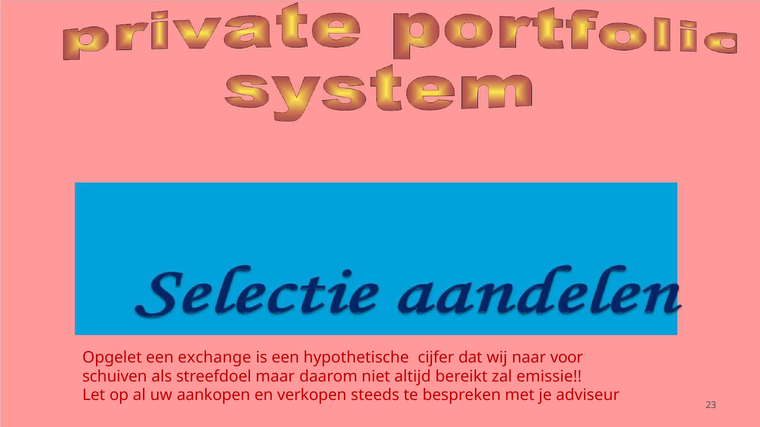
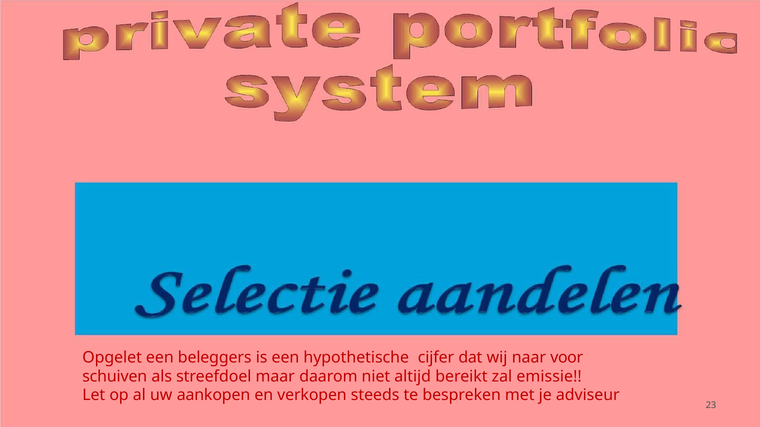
exchange: exchange -> beleggers
